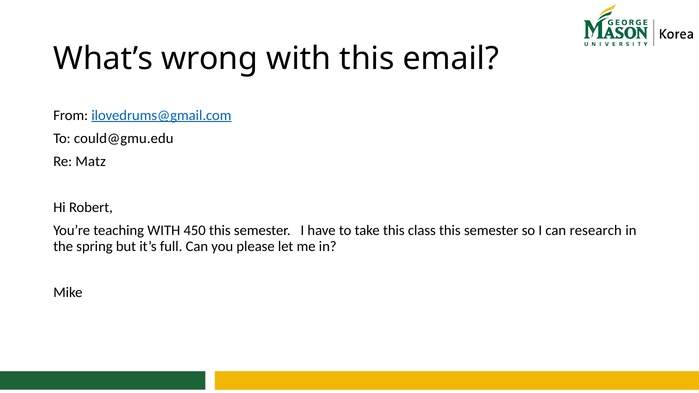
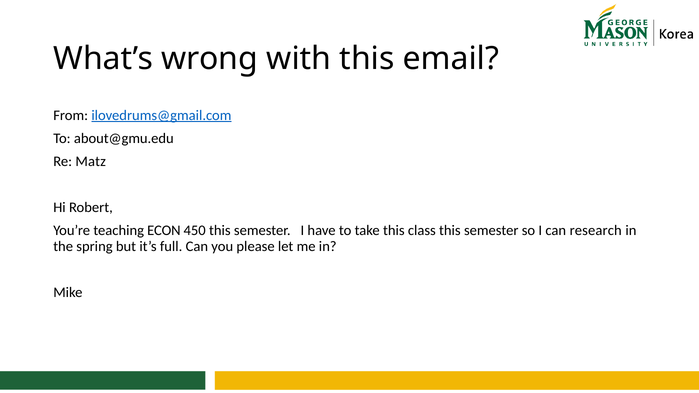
could@gmu.edu: could@gmu.edu -> about@gmu.edu
teaching WITH: WITH -> ECON
